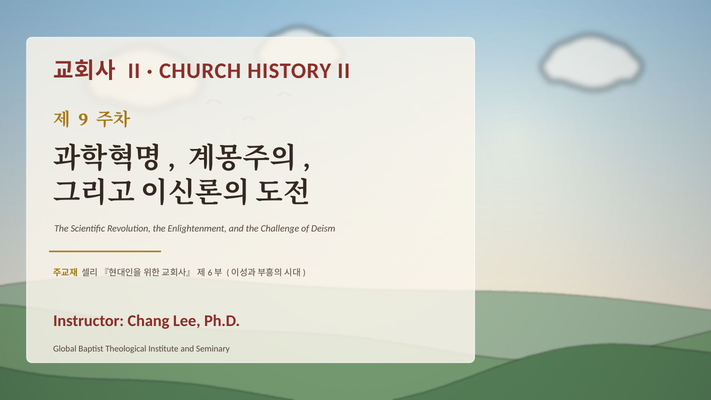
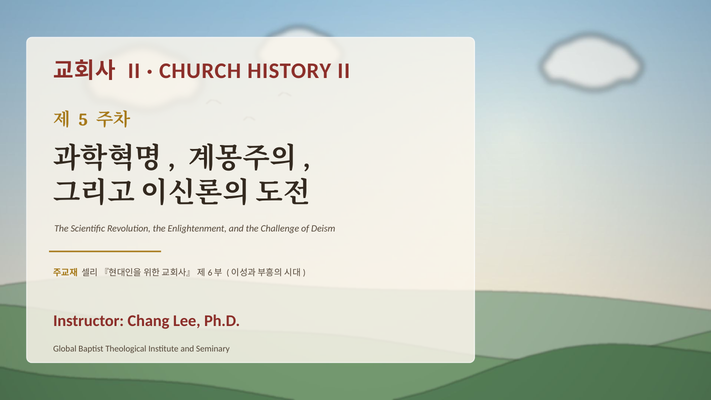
9: 9 -> 5
